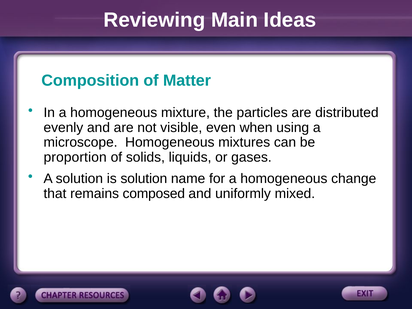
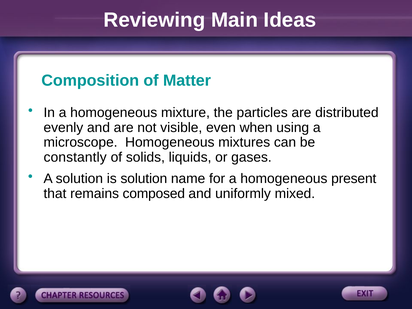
proportion: proportion -> constantly
change: change -> present
